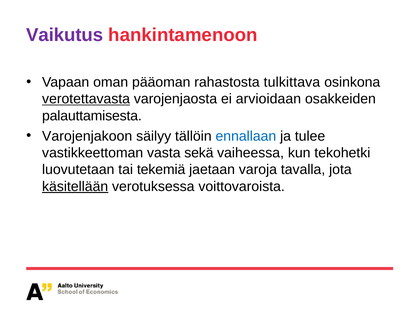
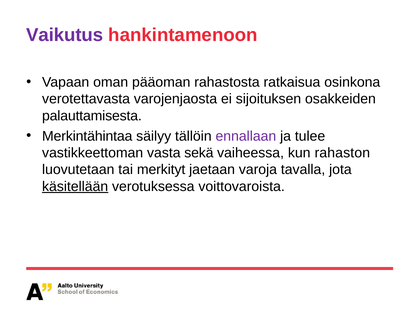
tulkittava: tulkittava -> ratkaisua
verotettavasta underline: present -> none
arvioidaan: arvioidaan -> sijoituksen
Varojenjakoon: Varojenjakoon -> Merkintähintaa
ennallaan colour: blue -> purple
tekohetki: tekohetki -> rahaston
tekemiä: tekemiä -> merkityt
